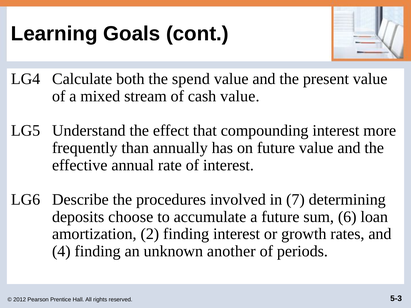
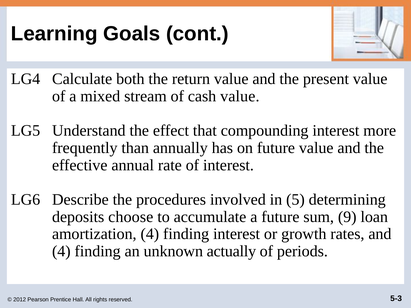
spend: spend -> return
7: 7 -> 5
6: 6 -> 9
amortization 2: 2 -> 4
another: another -> actually
